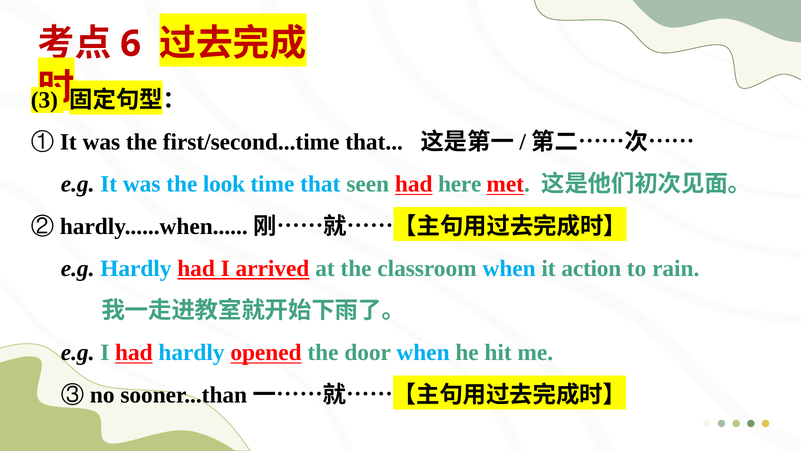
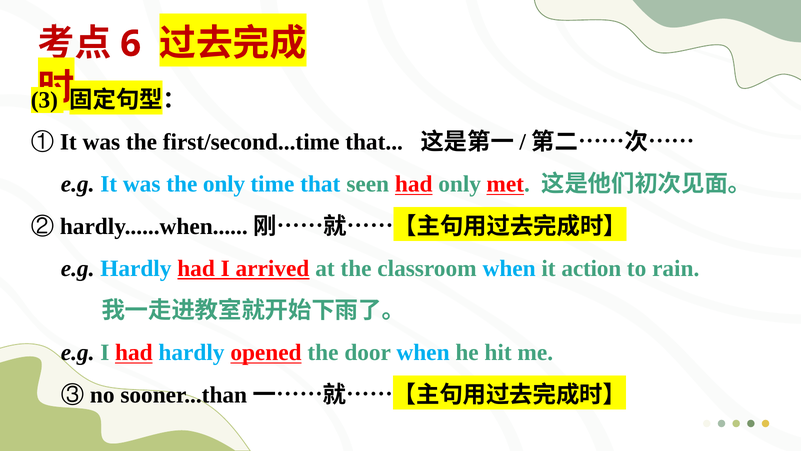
the look: look -> only
had here: here -> only
